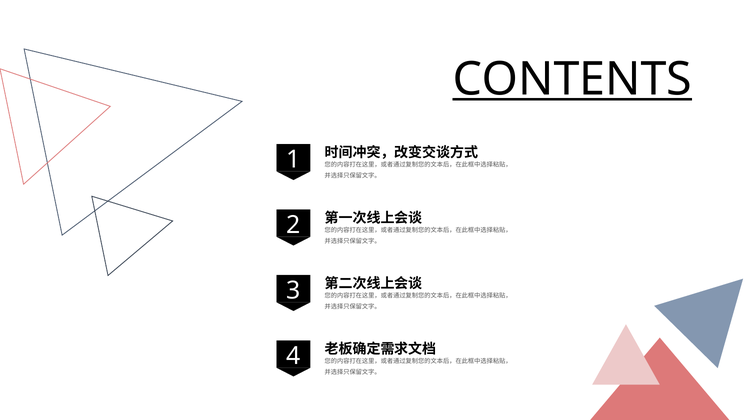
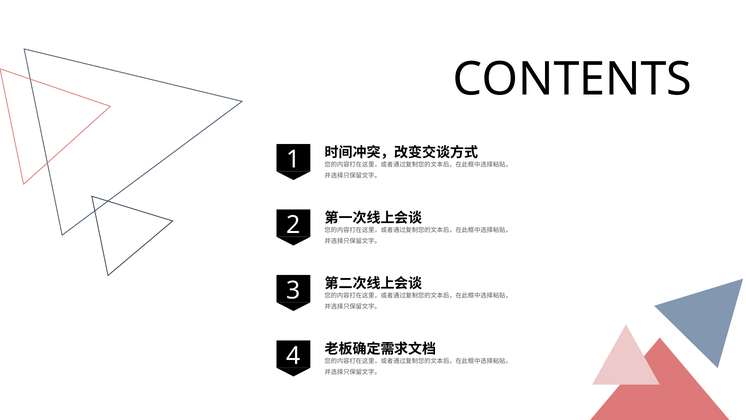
CONTENTS underline: present -> none
